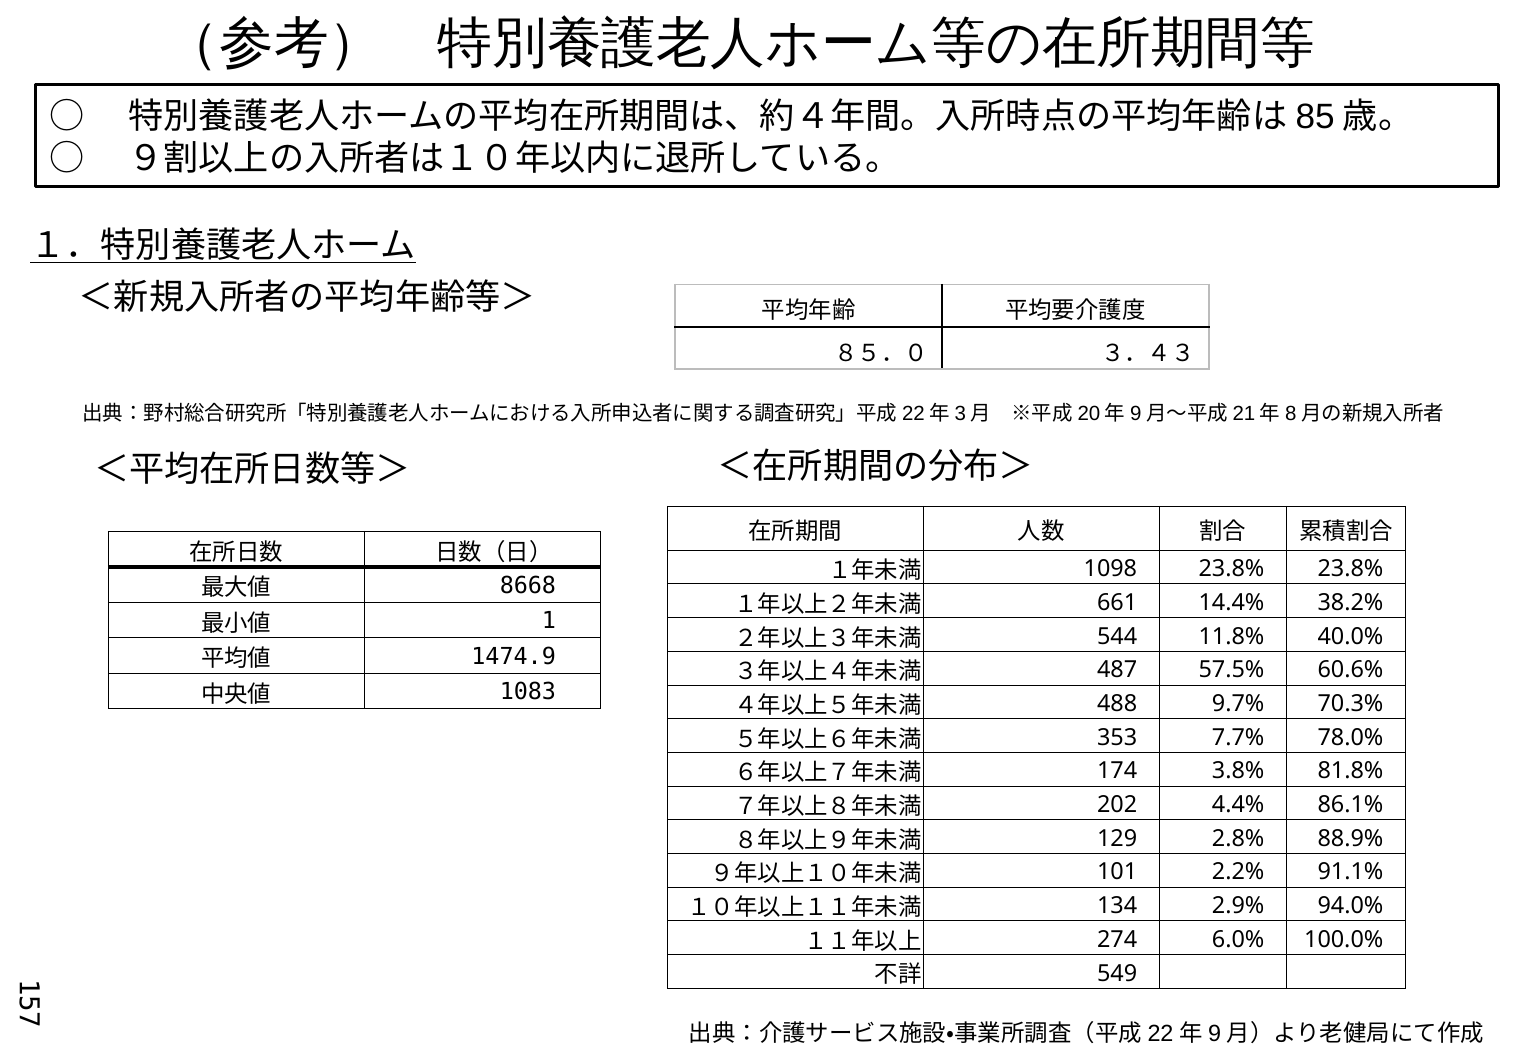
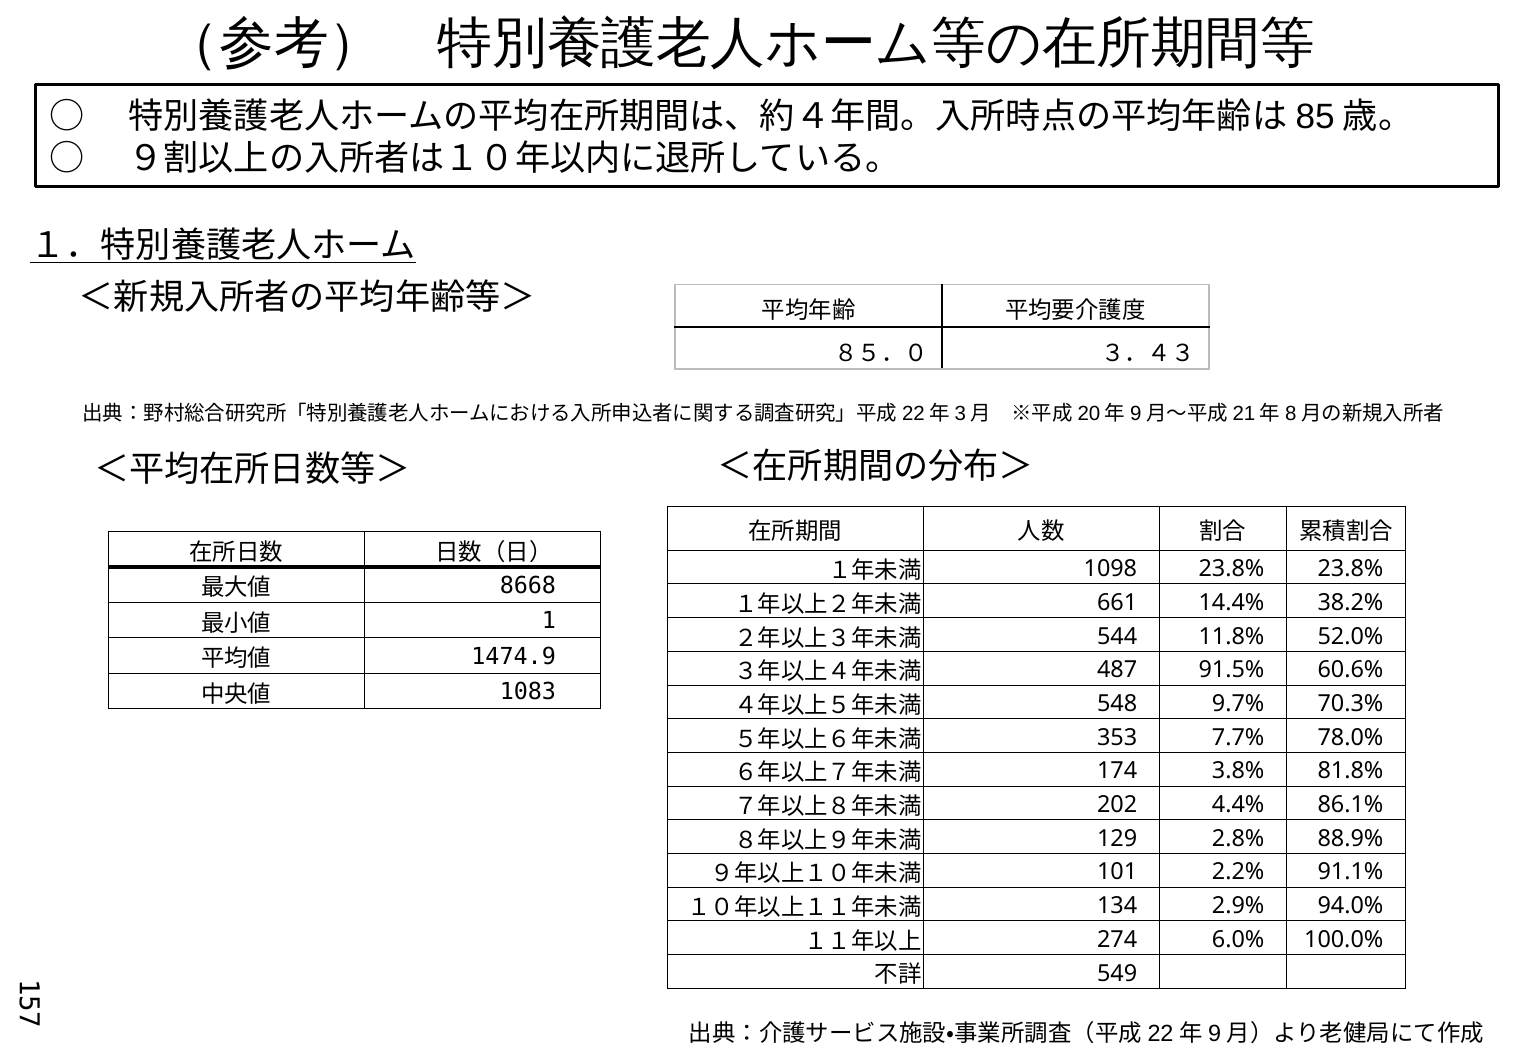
40.0%: 40.0% -> 52.0%
57.5%: 57.5% -> 91.5%
488: 488 -> 548
